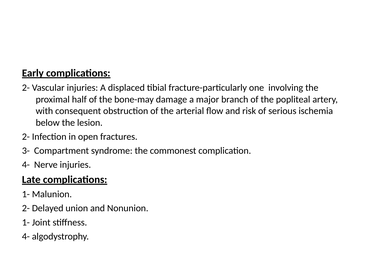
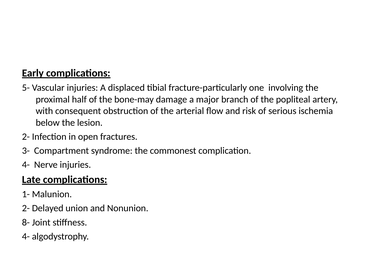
2- at (26, 88): 2- -> 5-
1- at (26, 222): 1- -> 8-
